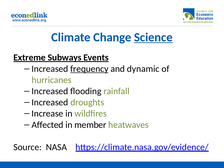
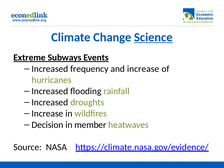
frequency underline: present -> none
and dynamic: dynamic -> increase
Affected: Affected -> Decision
